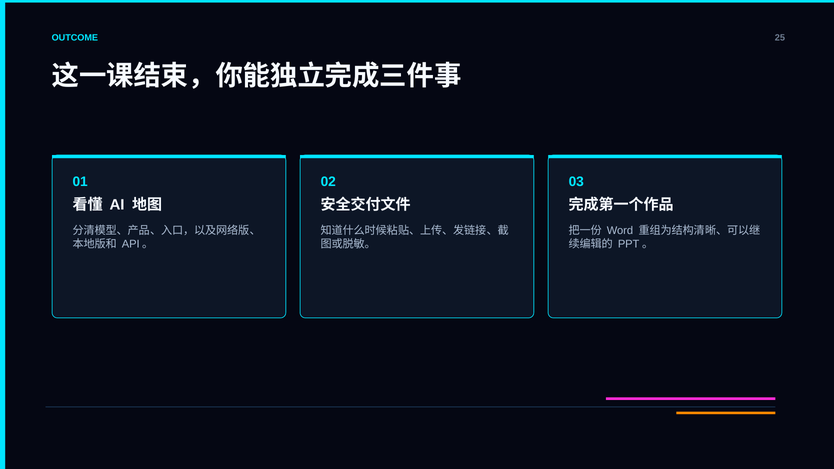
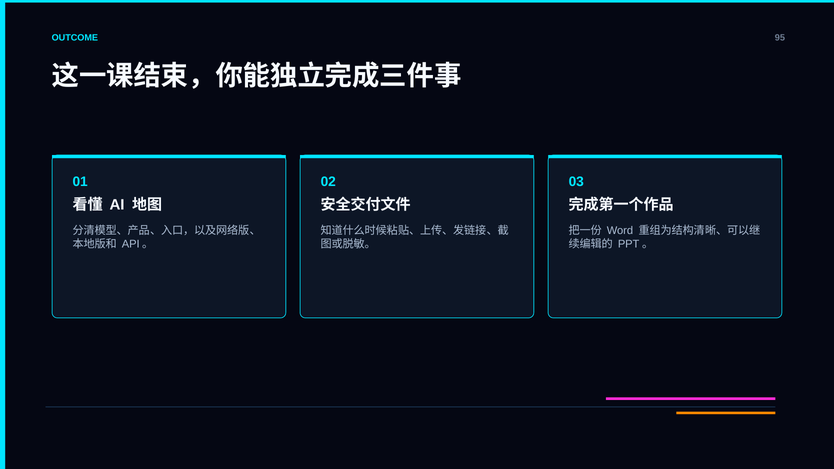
25: 25 -> 95
